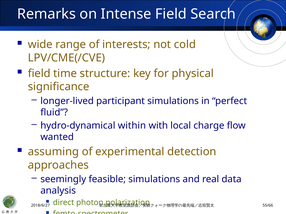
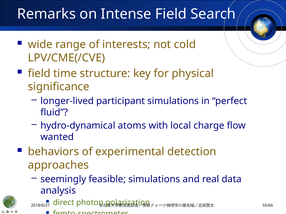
within: within -> atoms
assuming: assuming -> behaviors
